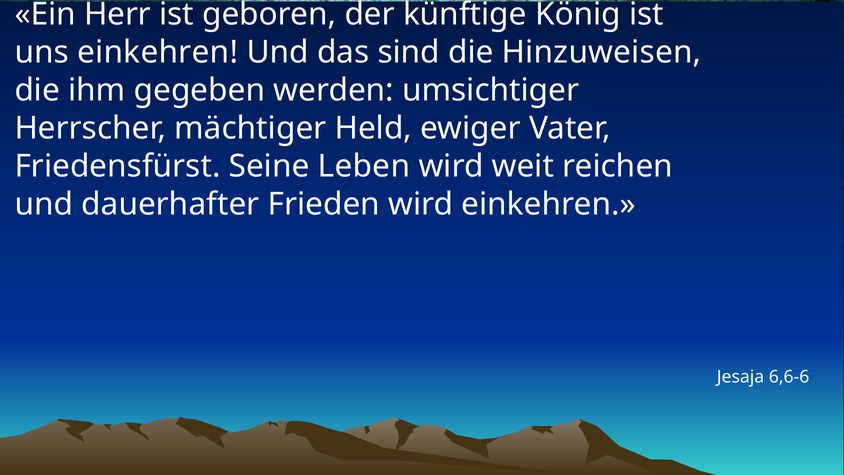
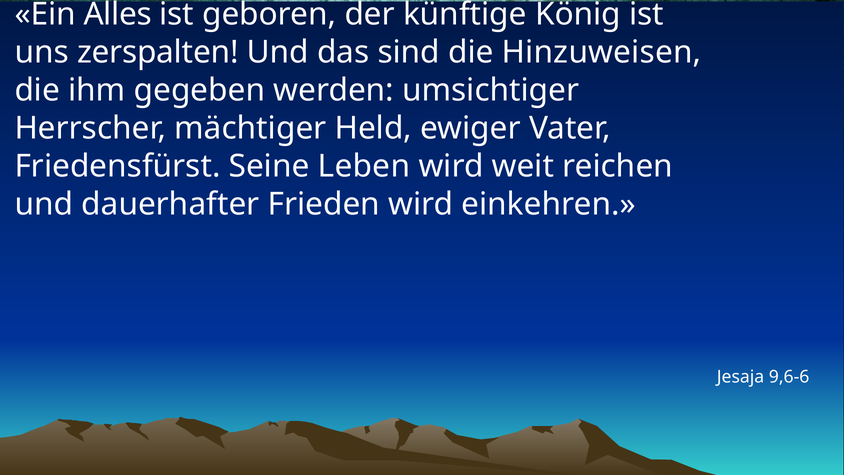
Herr: Herr -> Alles
uns einkehren: einkehren -> zerspalten
6,6-6: 6,6-6 -> 9,6-6
